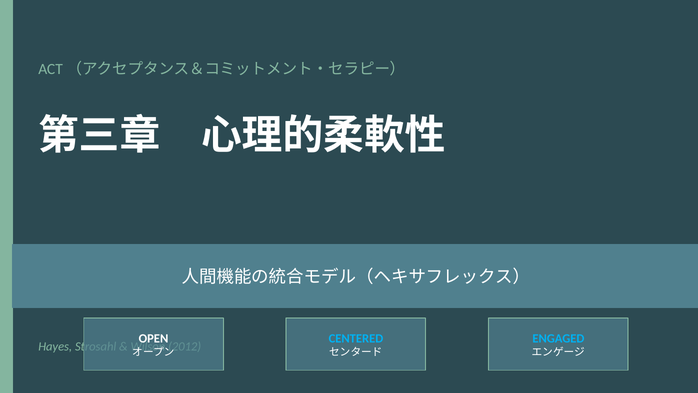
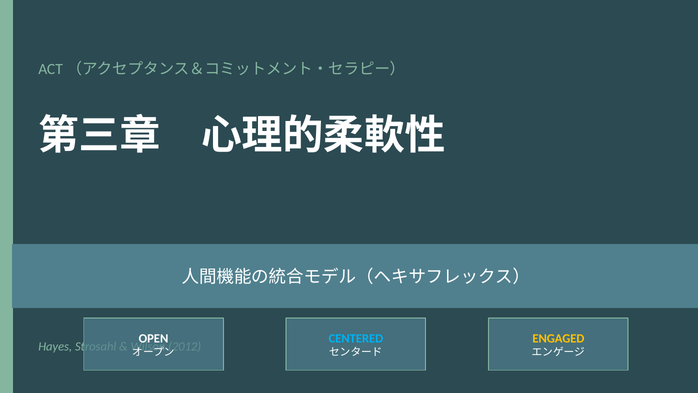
ENGAGED colour: light blue -> yellow
